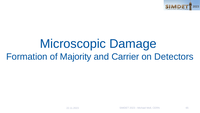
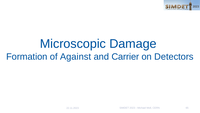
Majority: Majority -> Against
